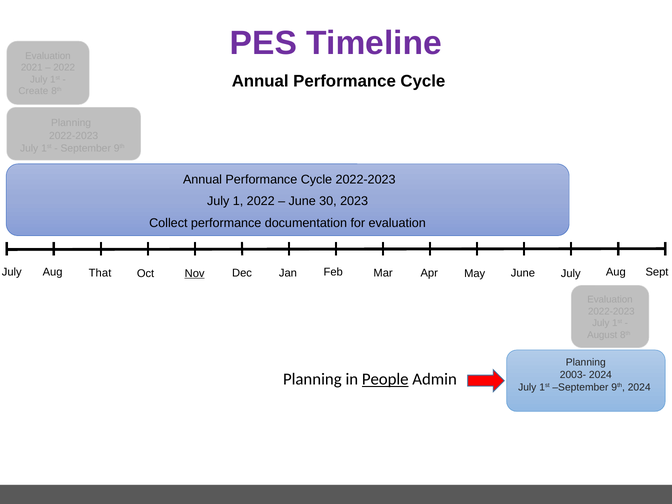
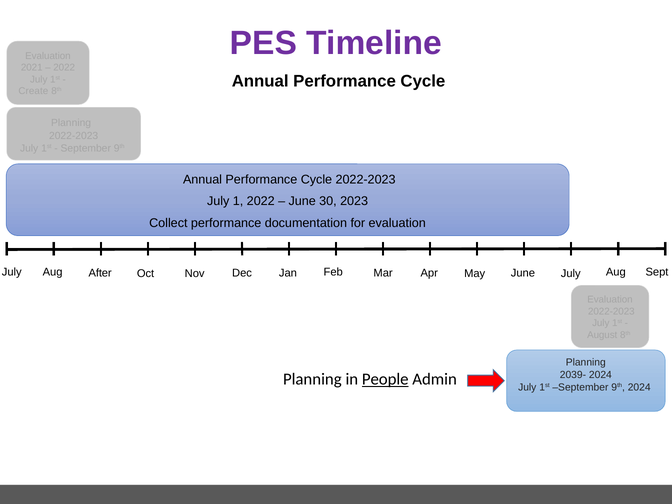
That: That -> After
Nov underline: present -> none
2003-: 2003- -> 2039-
